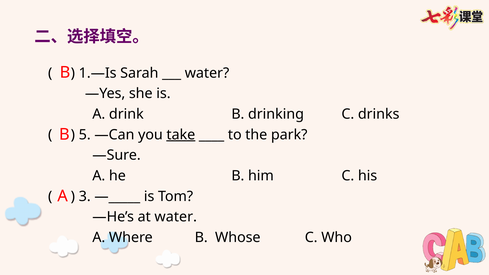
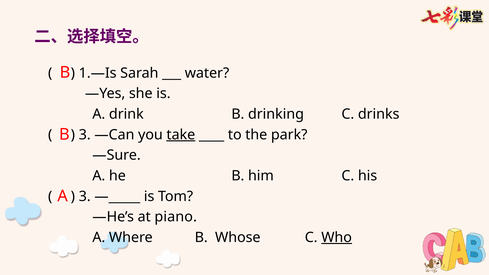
5 at (85, 135): 5 -> 3
at water: water -> piano
Who underline: none -> present
